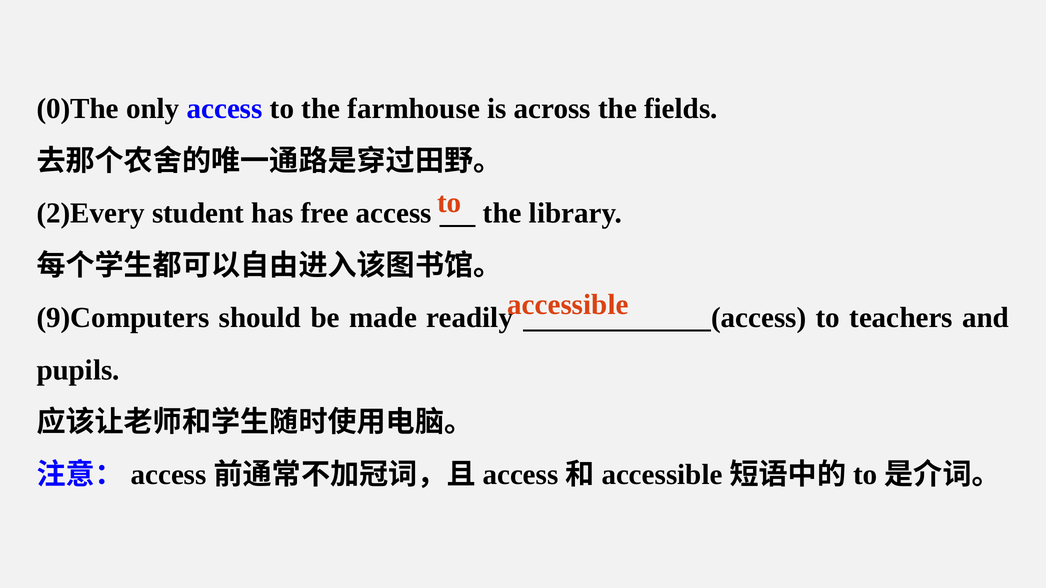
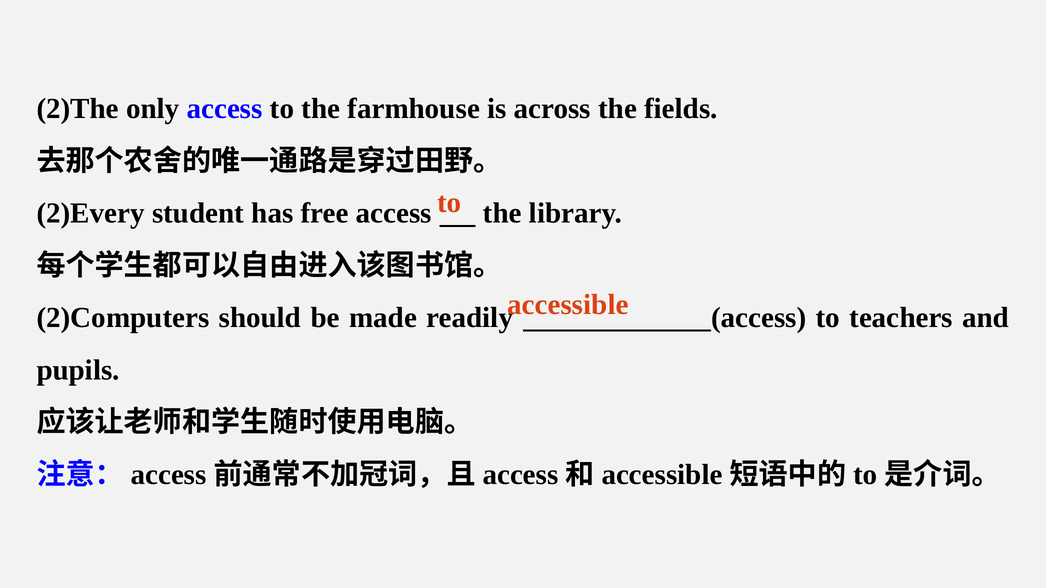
0)The: 0)The -> 2)The
9)Computers: 9)Computers -> 2)Computers
